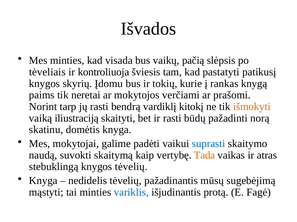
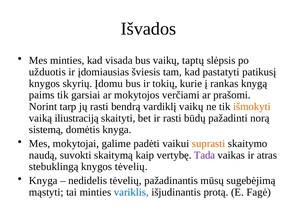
pačią: pačią -> taptų
tėveliais: tėveliais -> užduotis
kontroliuoja: kontroliuoja -> įdomiausias
neretai: neretai -> garsiai
vardiklį kitokį: kitokį -> vaikų
skatinu: skatinu -> sistemą
suprasti colour: blue -> orange
Tada colour: orange -> purple
